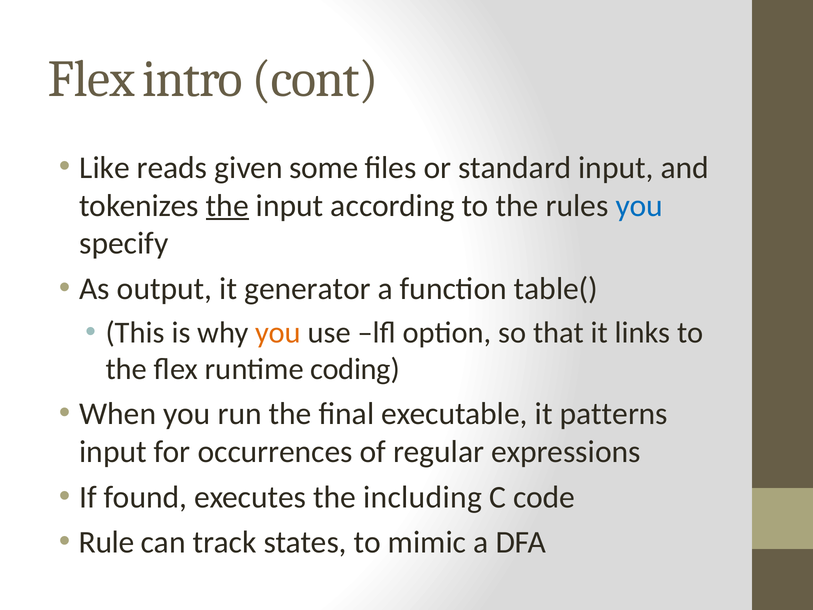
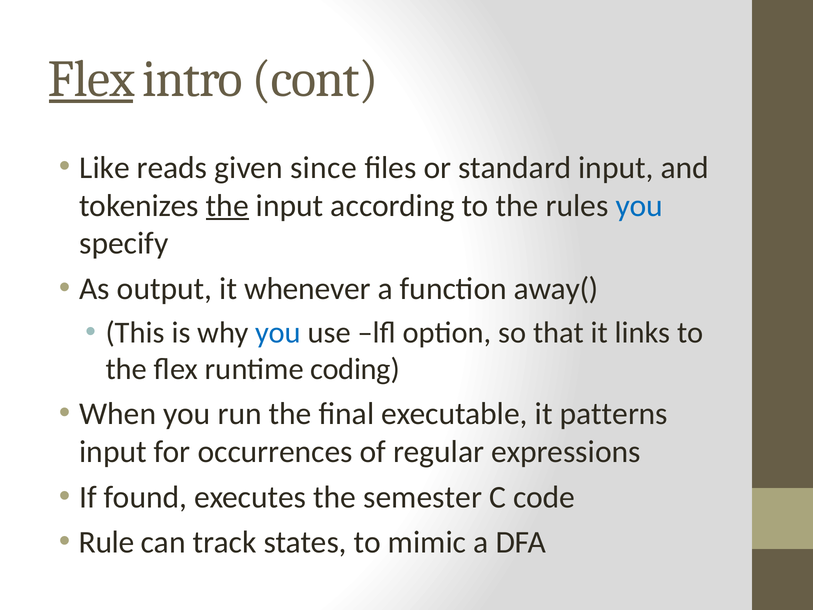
Flex at (91, 79) underline: none -> present
some: some -> since
generator: generator -> whenever
table(: table( -> away(
you at (278, 333) colour: orange -> blue
including: including -> semester
